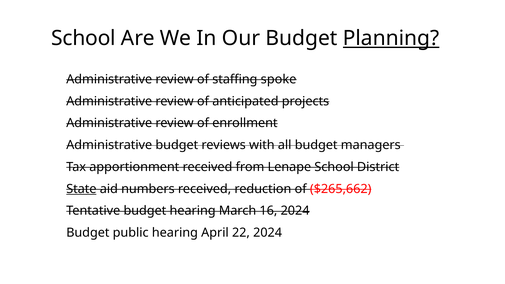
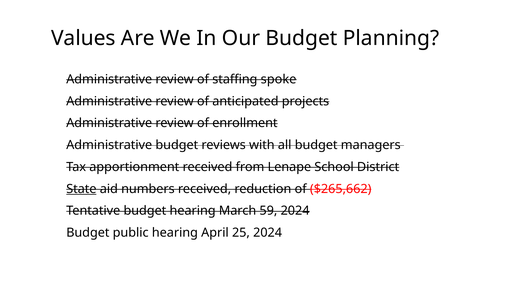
School at (83, 38): School -> Values
Planning underline: present -> none
16: 16 -> 59
22: 22 -> 25
